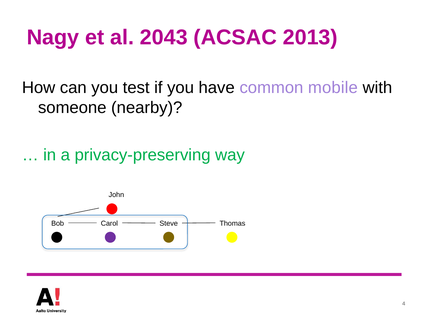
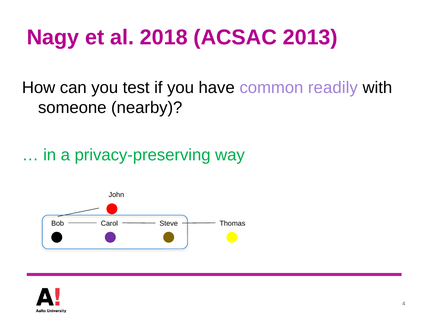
2043: 2043 -> 2018
mobile: mobile -> readily
